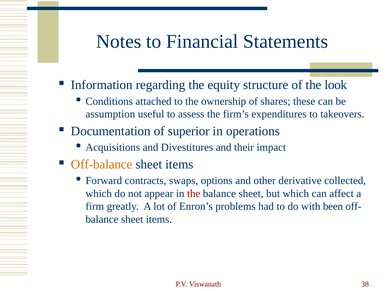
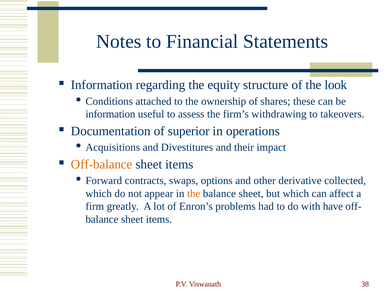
assumption at (110, 114): assumption -> information
expenditures: expenditures -> withdrawing
the at (194, 193) colour: red -> orange
been: been -> have
